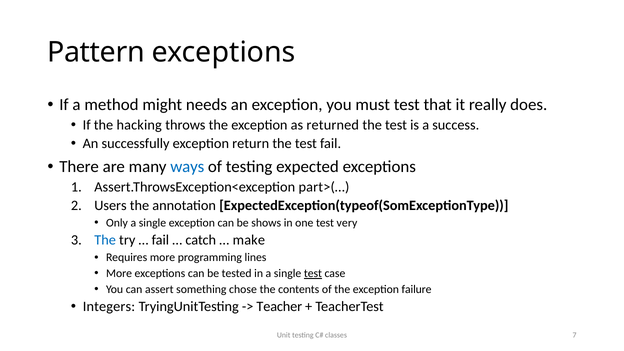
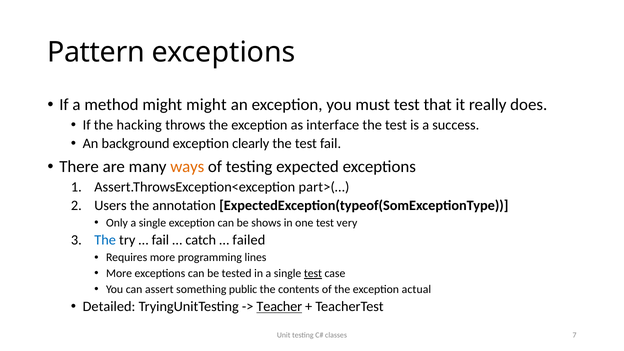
might needs: needs -> might
returned: returned -> interface
successfully: successfully -> background
return: return -> clearly
ways colour: blue -> orange
make: make -> failed
chose: chose -> public
failure: failure -> actual
Integers: Integers -> Detailed
Teacher underline: none -> present
